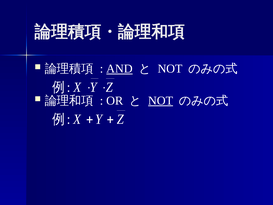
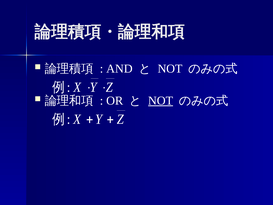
AND underline: present -> none
